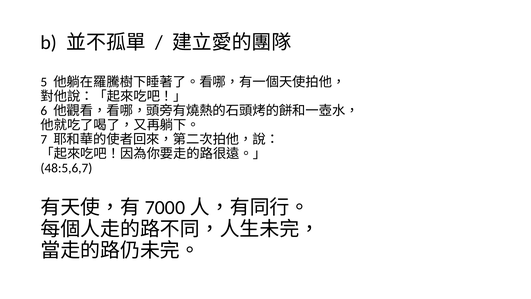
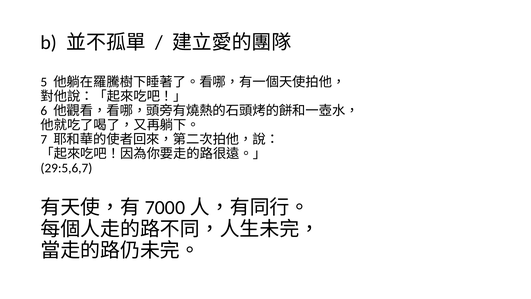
48:5,6,7: 48:5,6,7 -> 29:5,6,7
